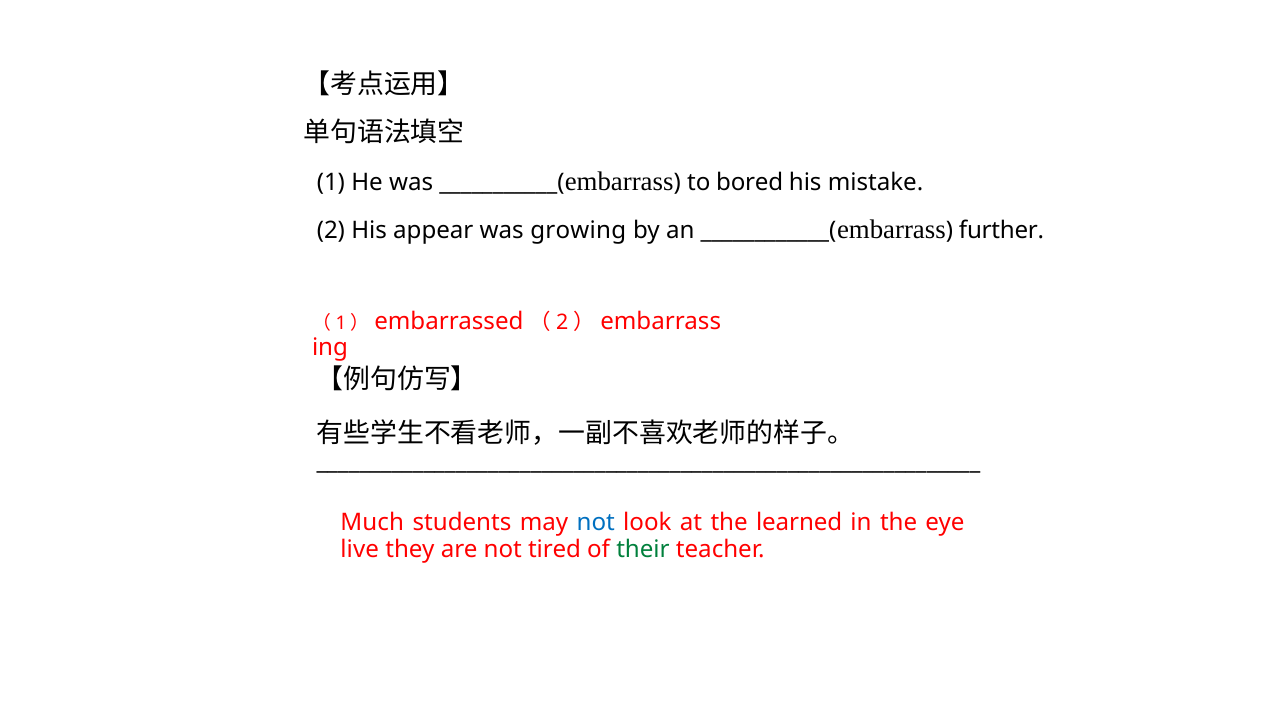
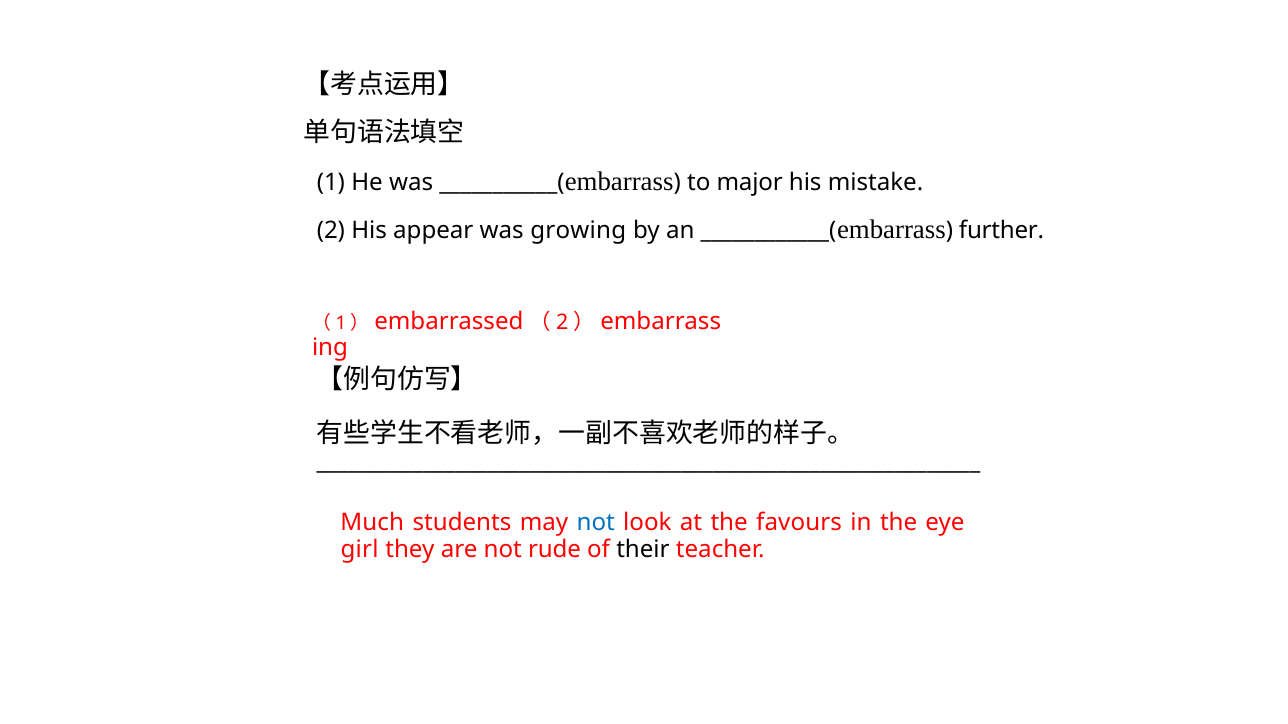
bored: bored -> major
learned: learned -> favours
live: live -> girl
tired: tired -> rude
their colour: green -> black
